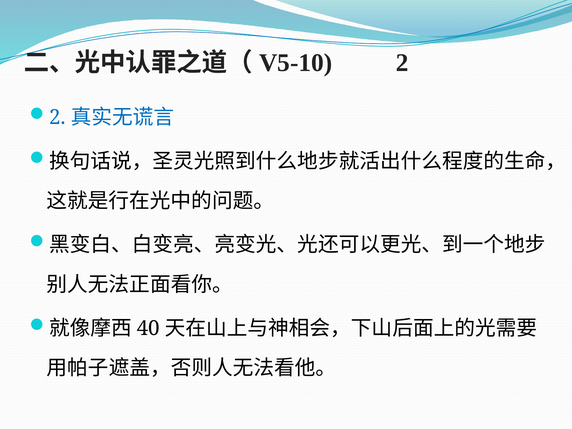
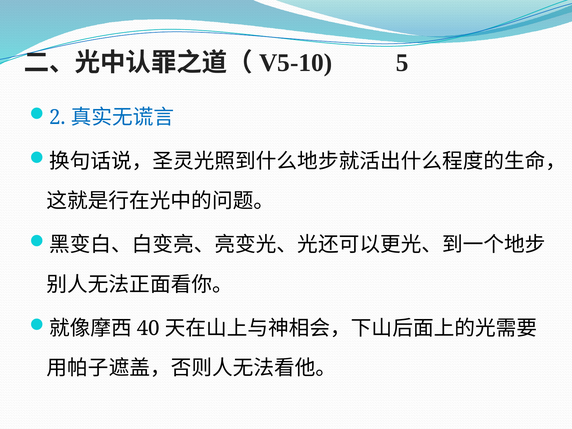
2 at (402, 63): 2 -> 5
